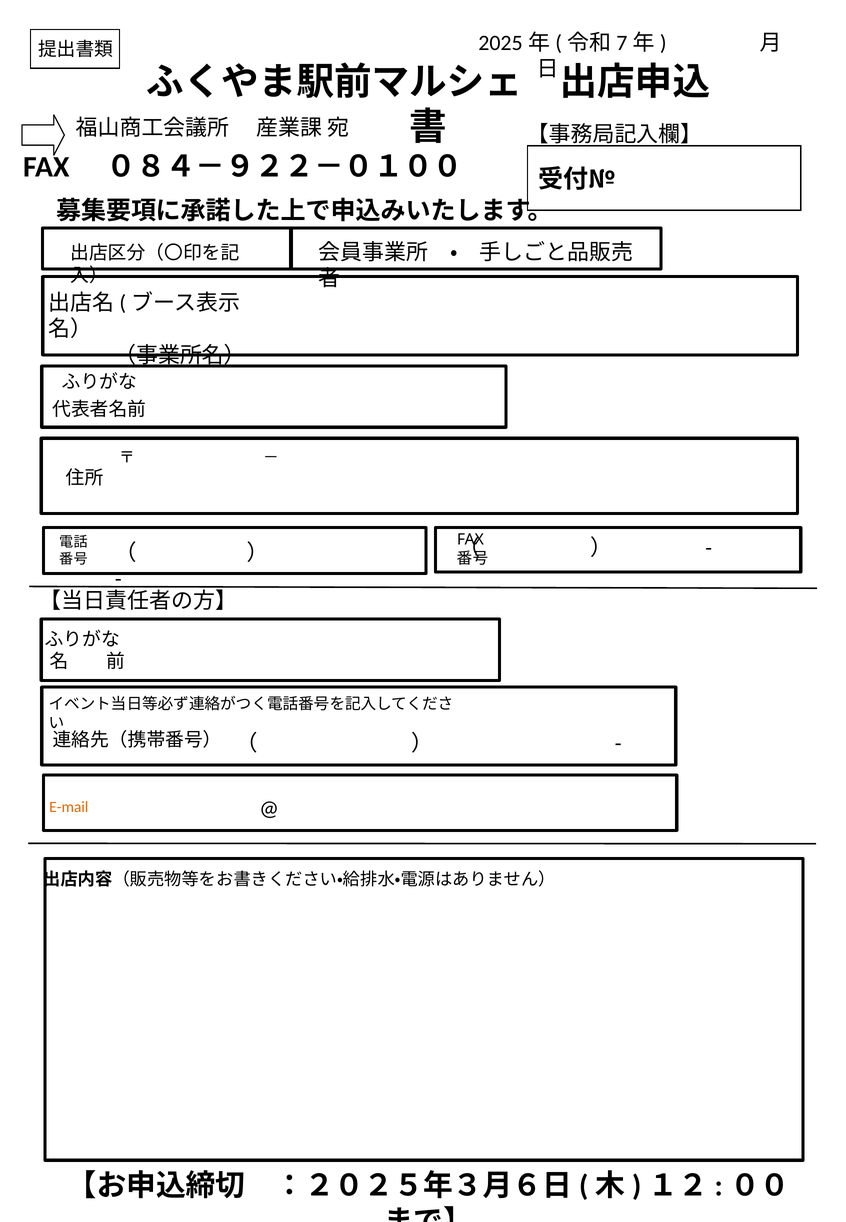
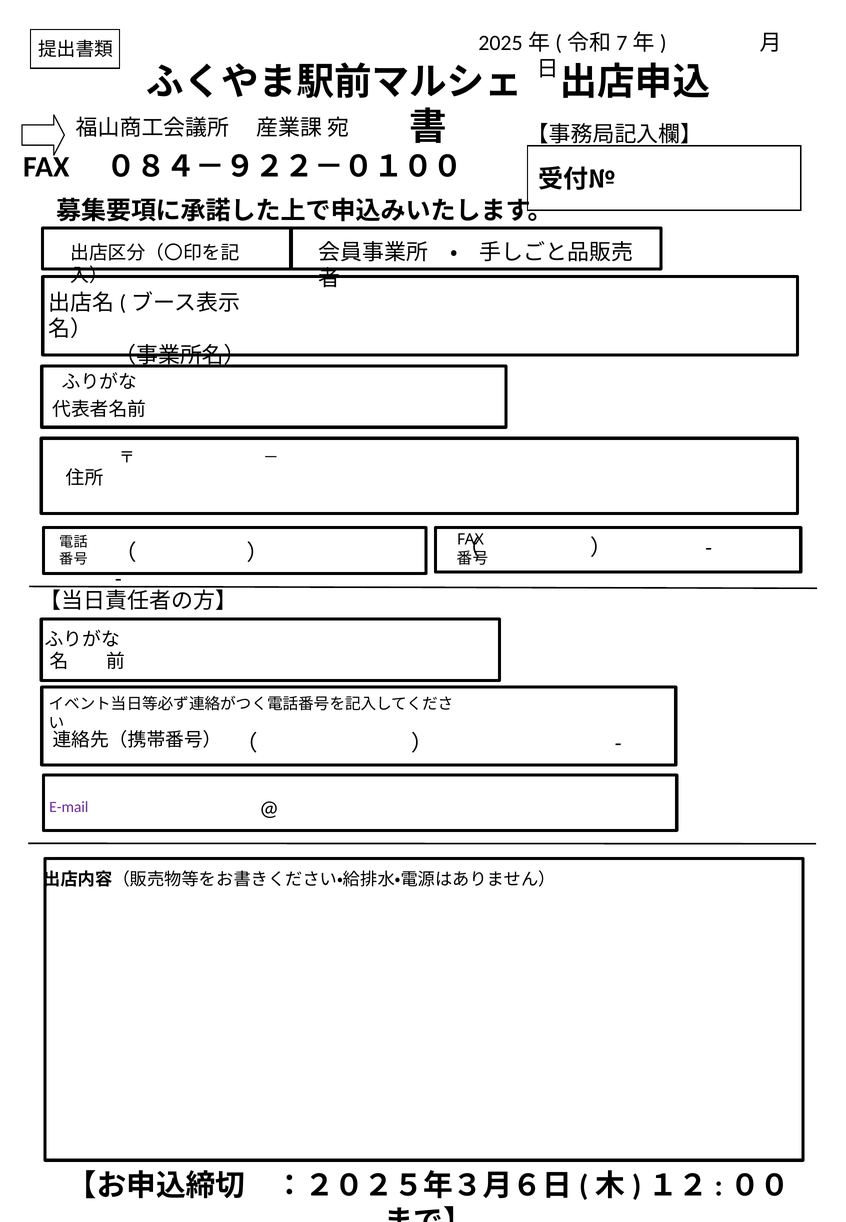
E-mail colour: orange -> purple
